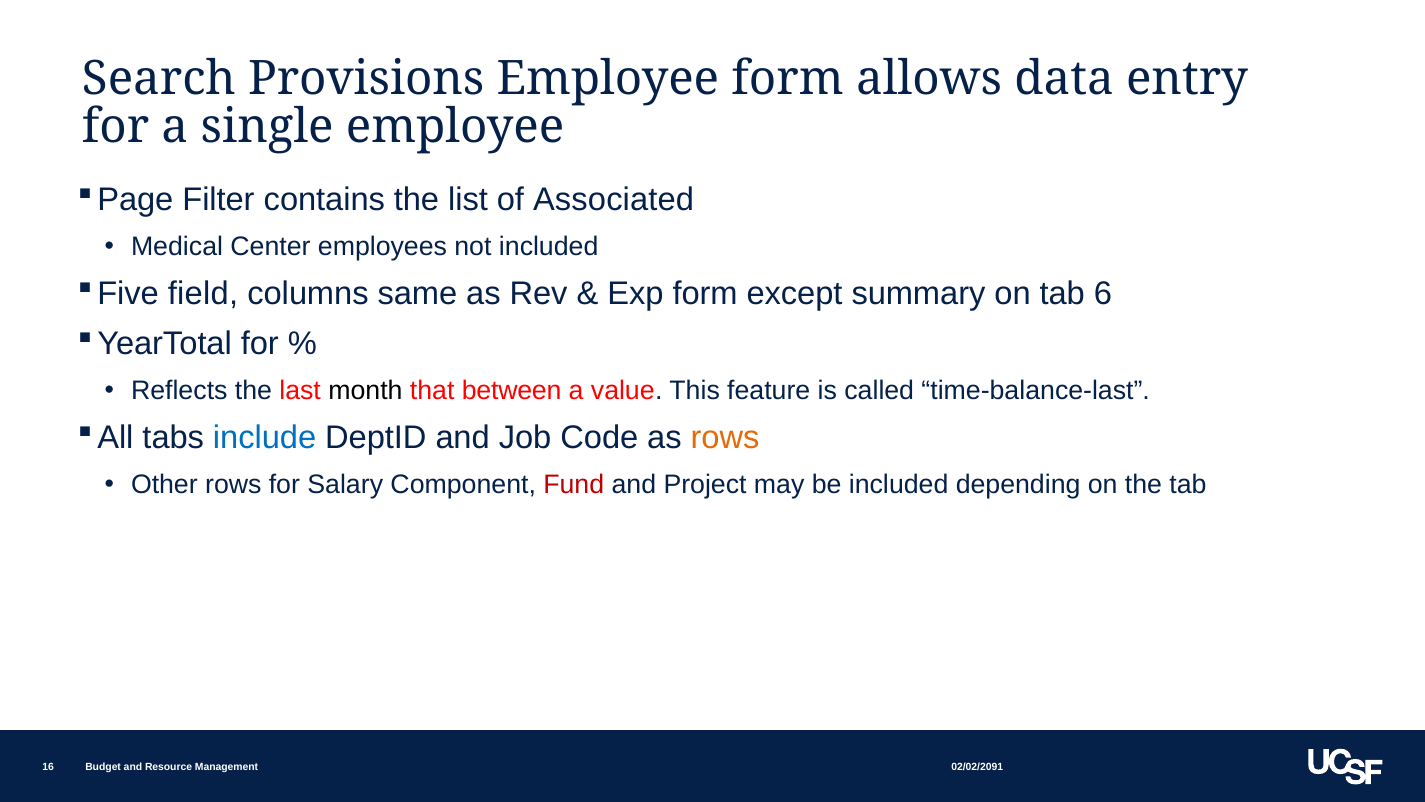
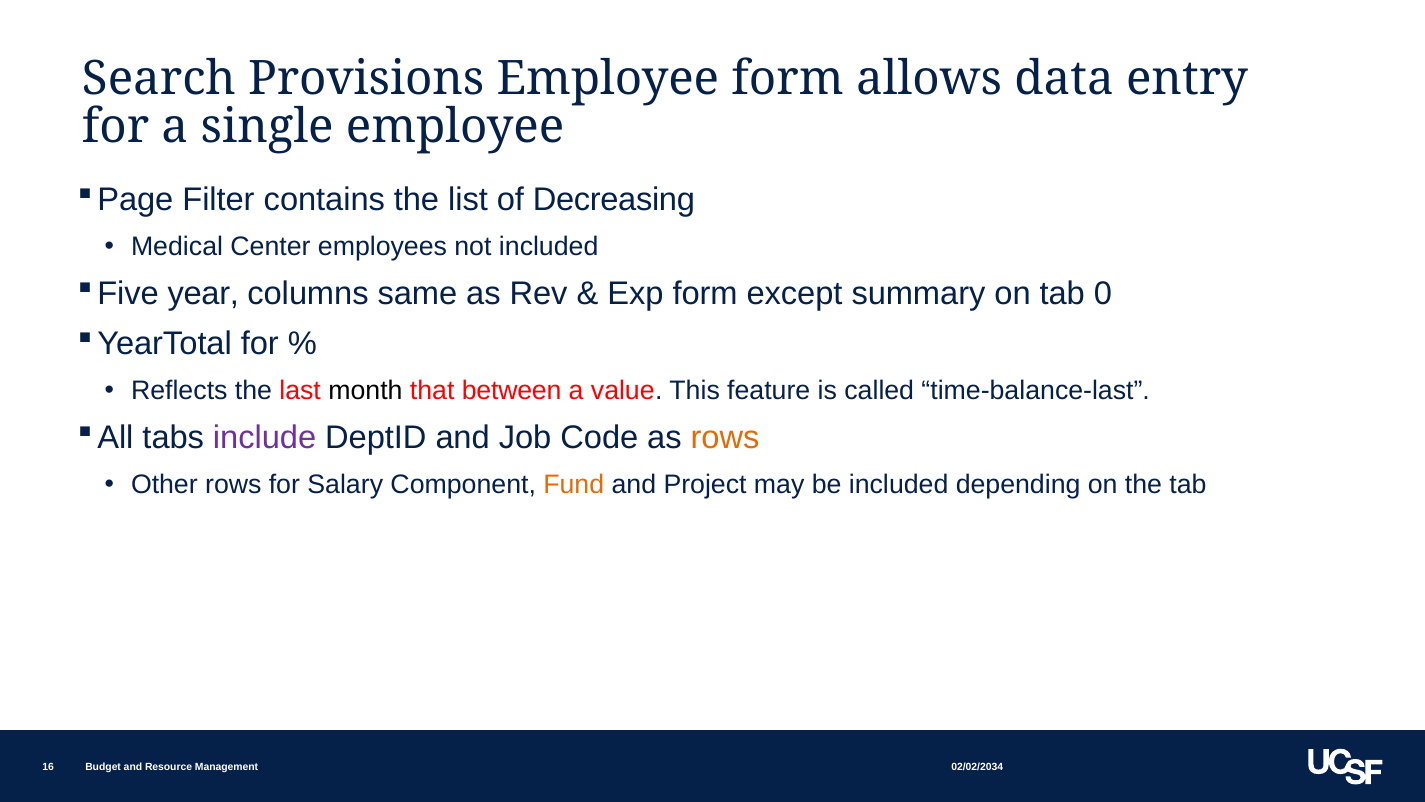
Associated: Associated -> Decreasing
field: field -> year
6: 6 -> 0
include colour: blue -> purple
Fund colour: red -> orange
02/02/2091: 02/02/2091 -> 02/02/2034
